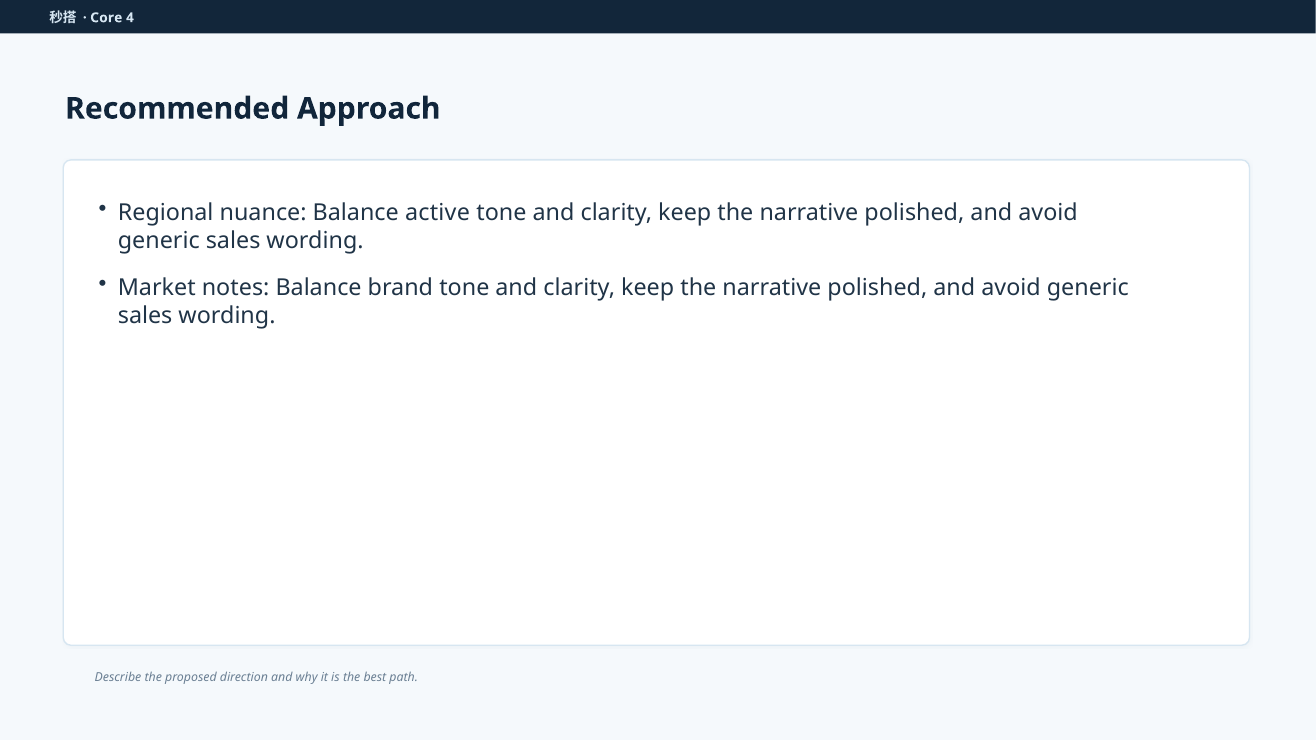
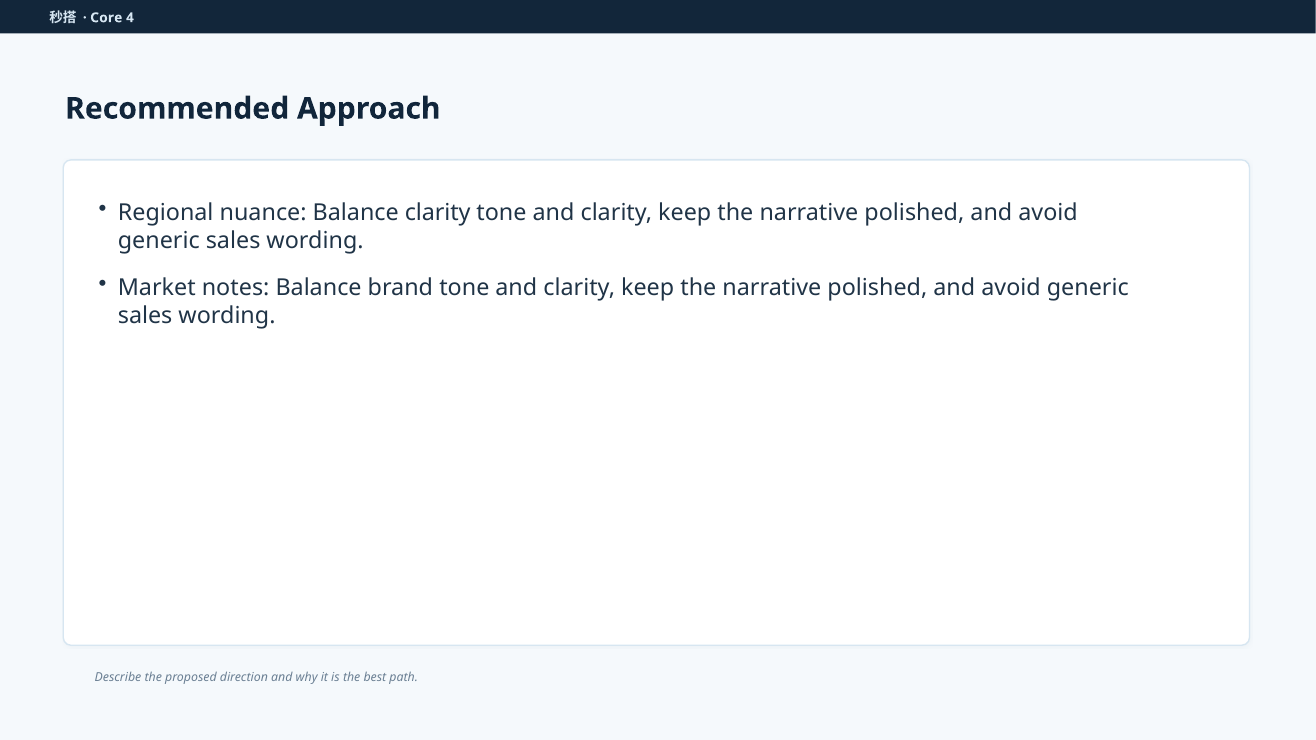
Balance active: active -> clarity
